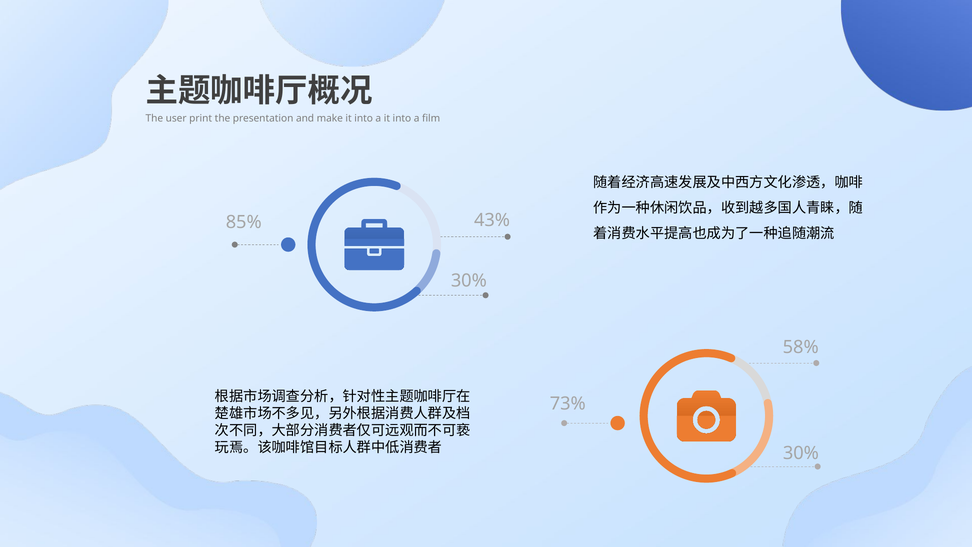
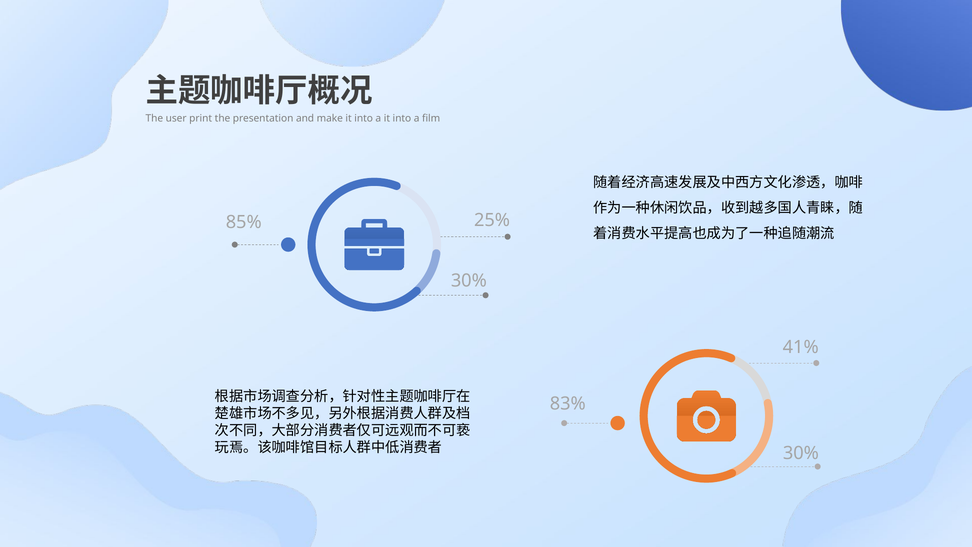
43%: 43% -> 25%
58%: 58% -> 41%
73%: 73% -> 83%
